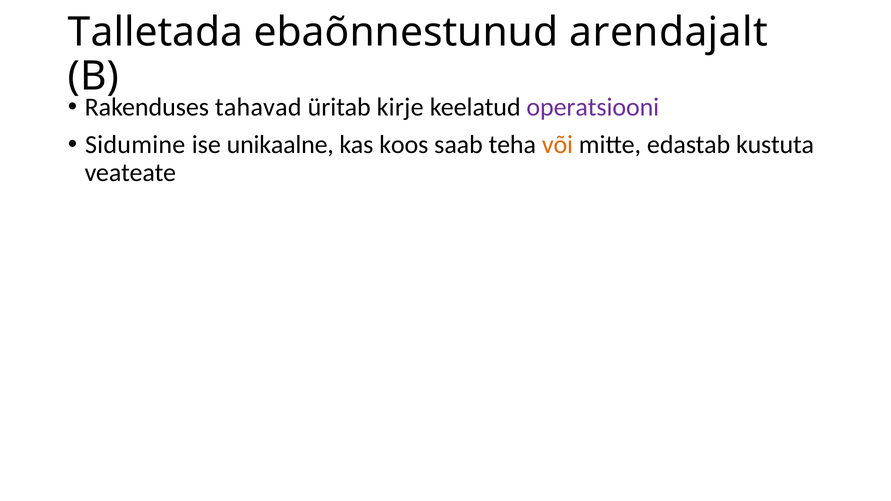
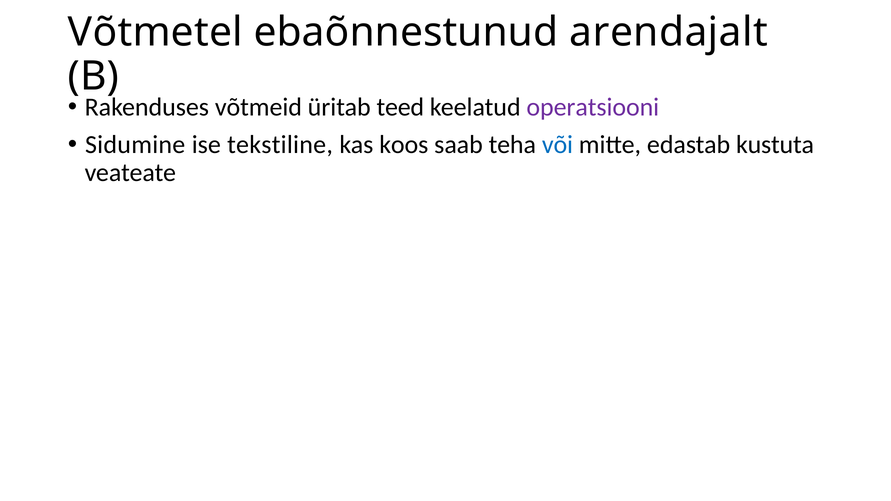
Talletada: Talletada -> Võtmetel
tahavad: tahavad -> võtmeid
kirje: kirje -> teed
unikaalne: unikaalne -> tekstiline
või colour: orange -> blue
